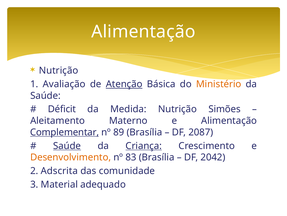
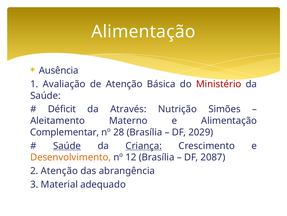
Nutrição at (59, 70): Nutrição -> Ausência
Atenção at (124, 84) underline: present -> none
Ministério colour: orange -> red
Medida: Medida -> Através
Complementar underline: present -> none
89: 89 -> 28
2087: 2087 -> 2029
83: 83 -> 12
2042: 2042 -> 2087
2 Adscrita: Adscrita -> Atenção
comunidade: comunidade -> abrangência
